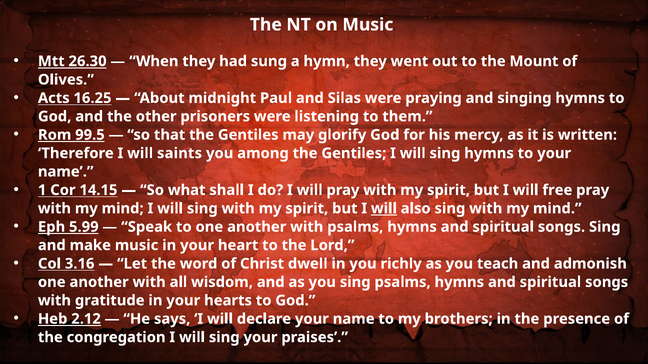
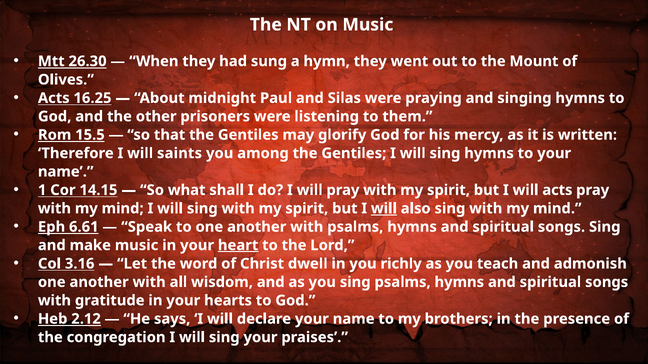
99.5: 99.5 -> 15.5
will free: free -> acts
5.99: 5.99 -> 6.61
heart underline: none -> present
